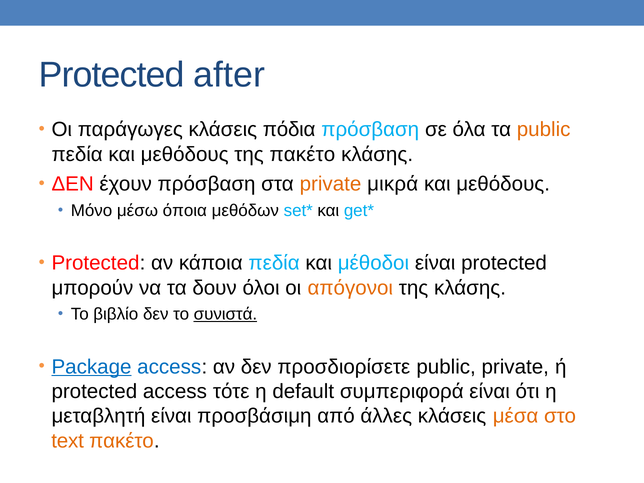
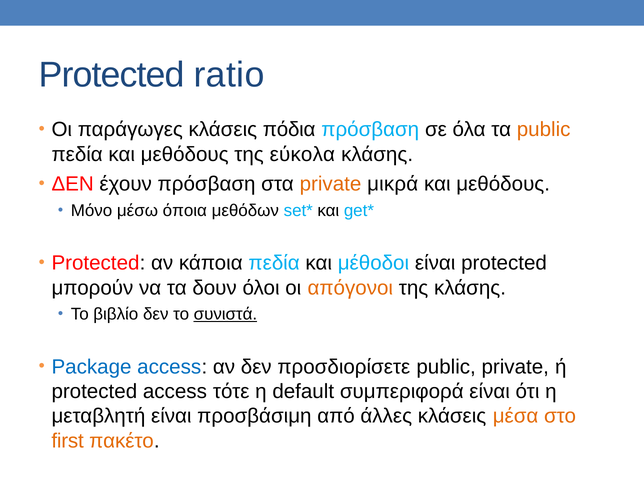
after: after -> ratio
της πακέτο: πακέτο -> εύκολα
Package underline: present -> none
text: text -> first
